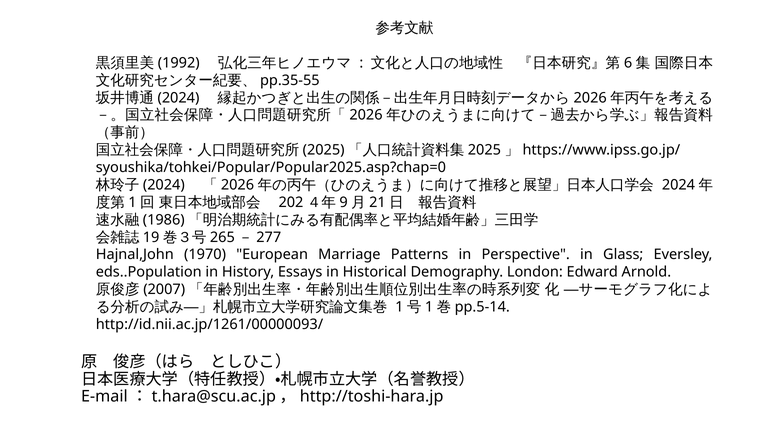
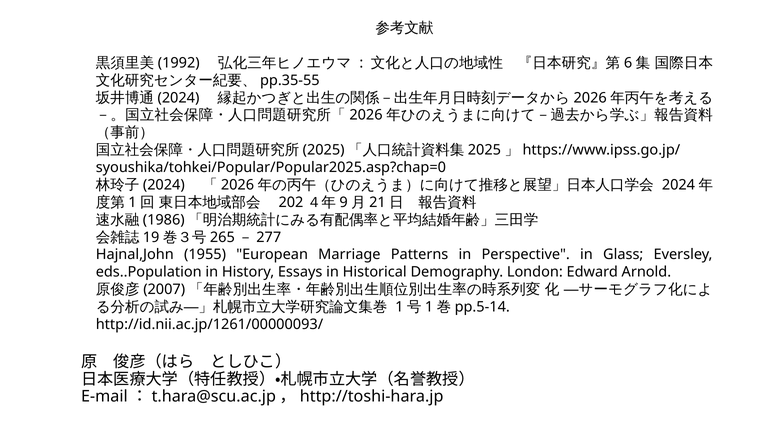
1970: 1970 -> 1955
